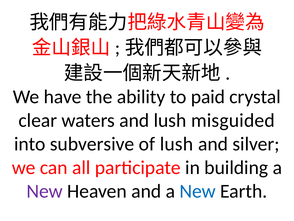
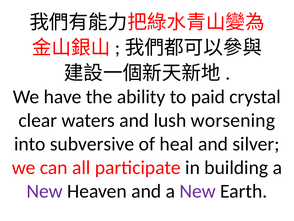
misguided: misguided -> worsening
of lush: lush -> heal
New at (198, 191) colour: blue -> purple
